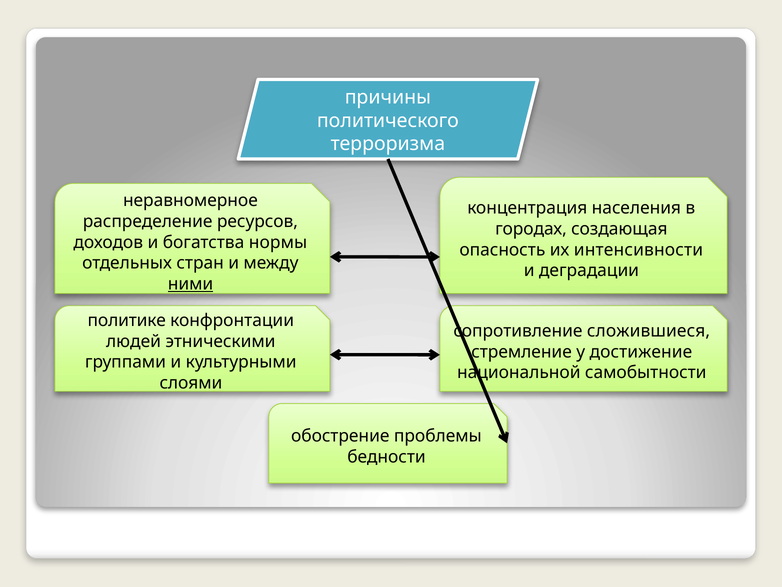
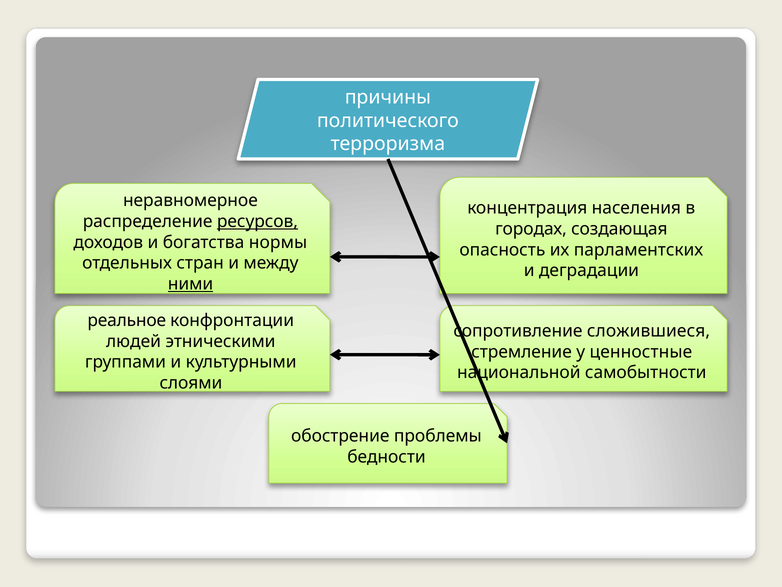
ресурсов underline: none -> present
интенсивности: интенсивности -> парламентских
политике: политике -> реальное
достижение: достижение -> ценностные
